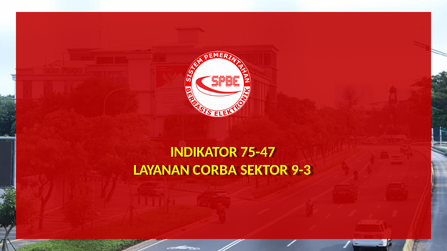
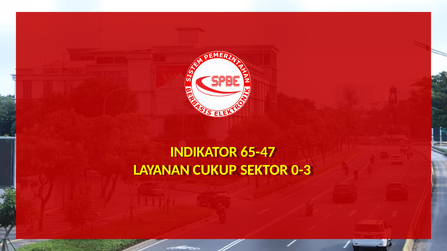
75-47: 75-47 -> 65-47
CORBA: CORBA -> CUKUP
9-3: 9-3 -> 0-3
